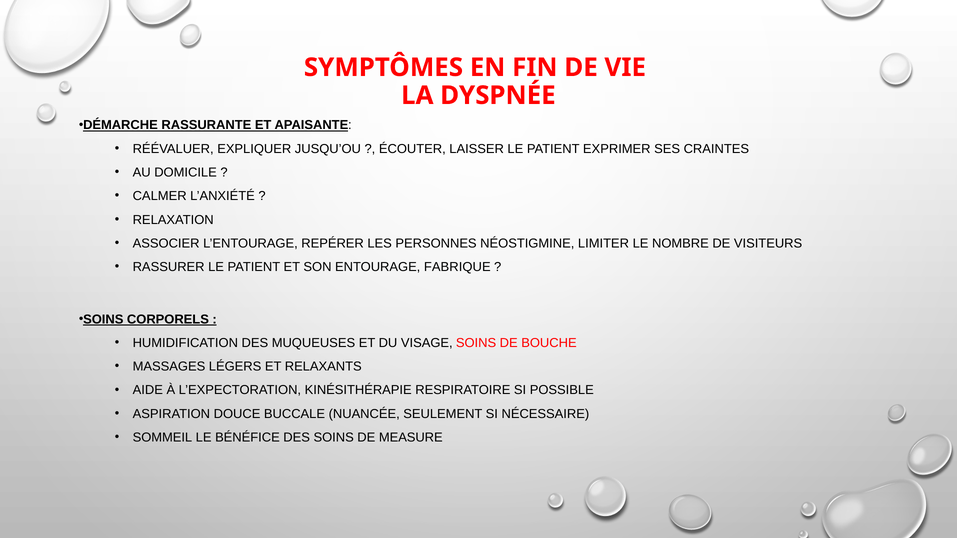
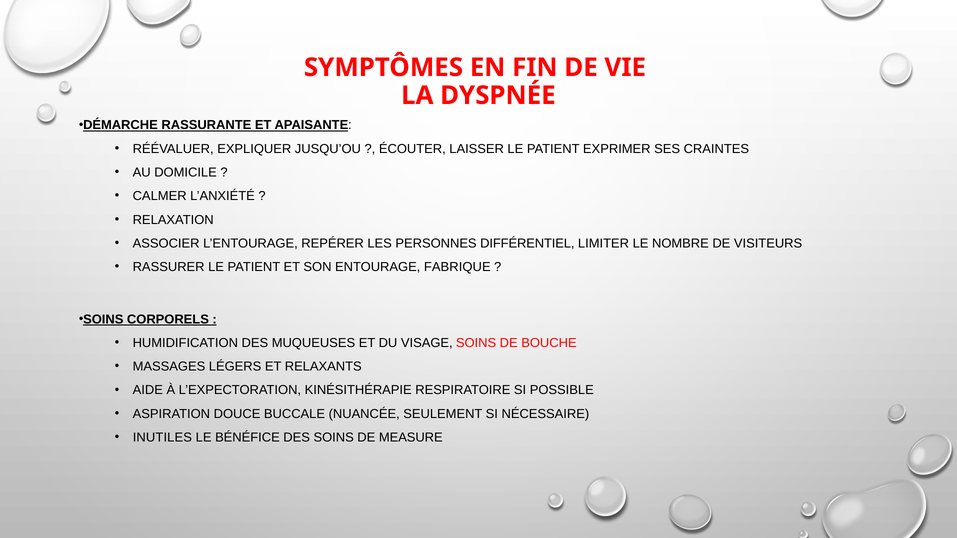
NÉOSTIGMINE: NÉOSTIGMINE -> DIFFÉRENTIEL
SOMMEIL: SOMMEIL -> INUTILES
